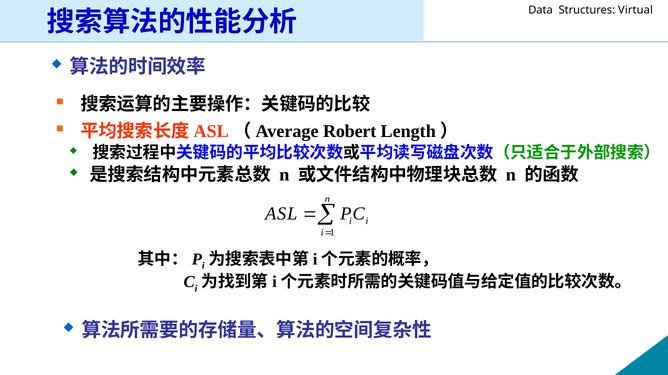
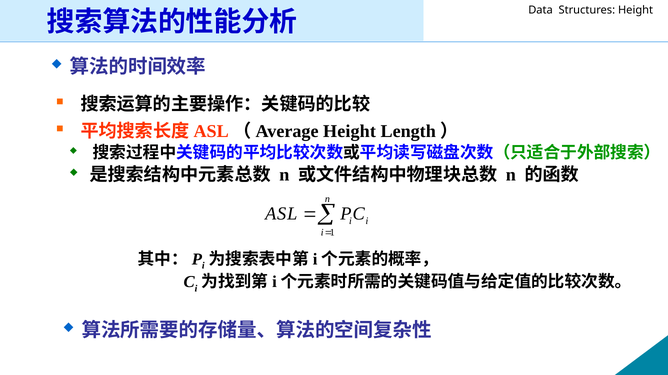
Virtual at (636, 10): Virtual -> Height
Robert at (350, 131): Robert -> Height
